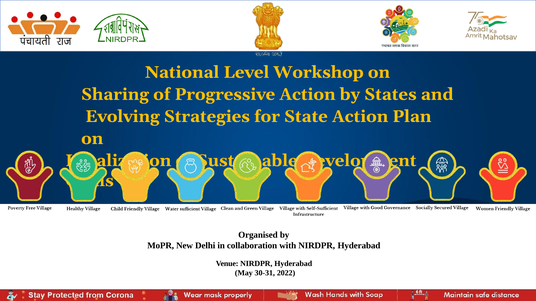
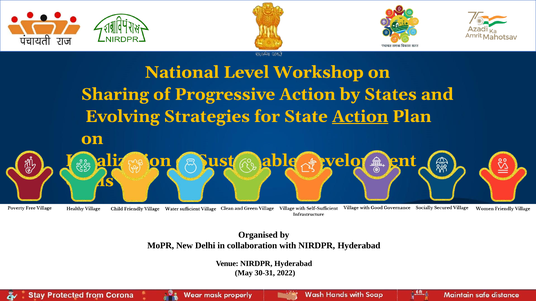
Action at (360, 117) underline: none -> present
